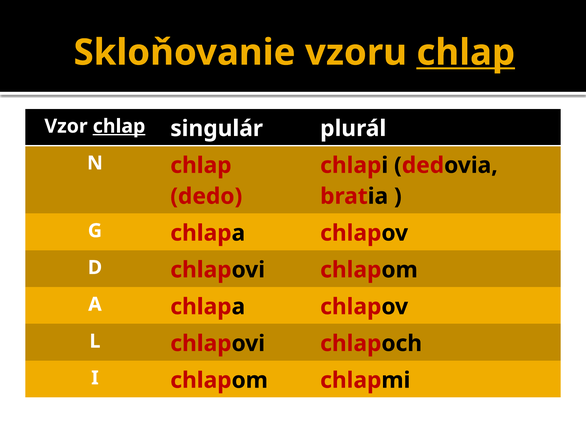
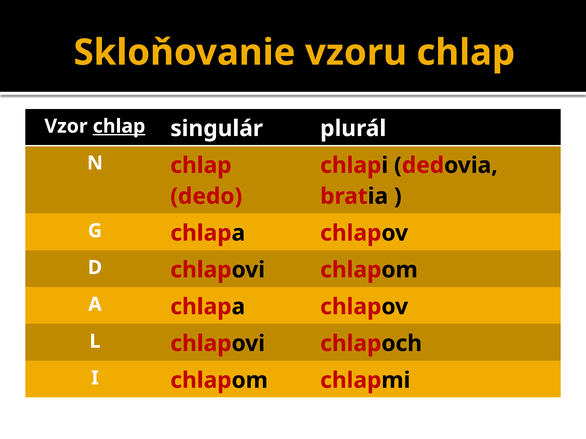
chlap at (466, 53) underline: present -> none
